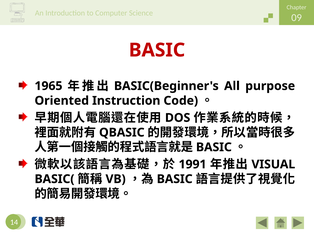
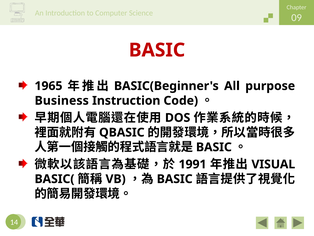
Oriented: Oriented -> Business
